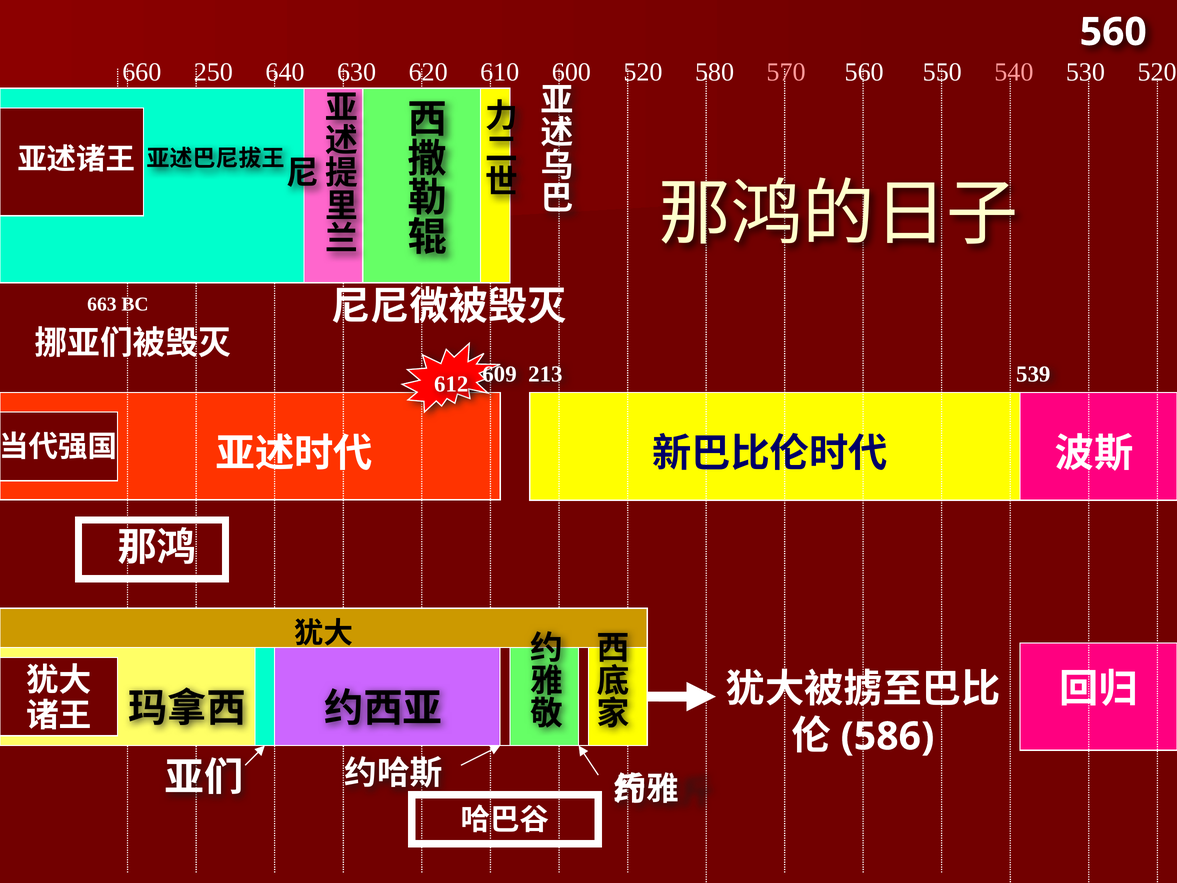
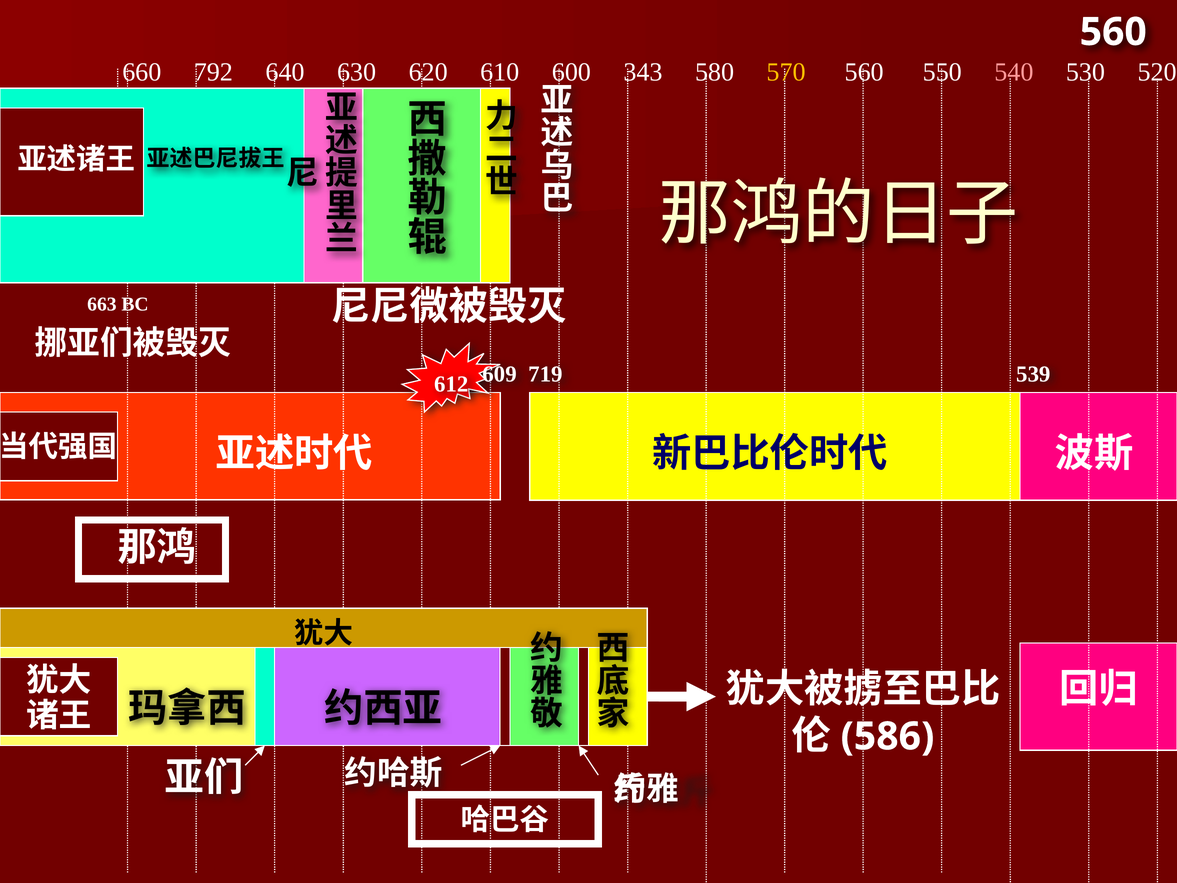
250: 250 -> 792
520 at (643, 72): 520 -> 343
570 colour: pink -> yellow
213: 213 -> 719
